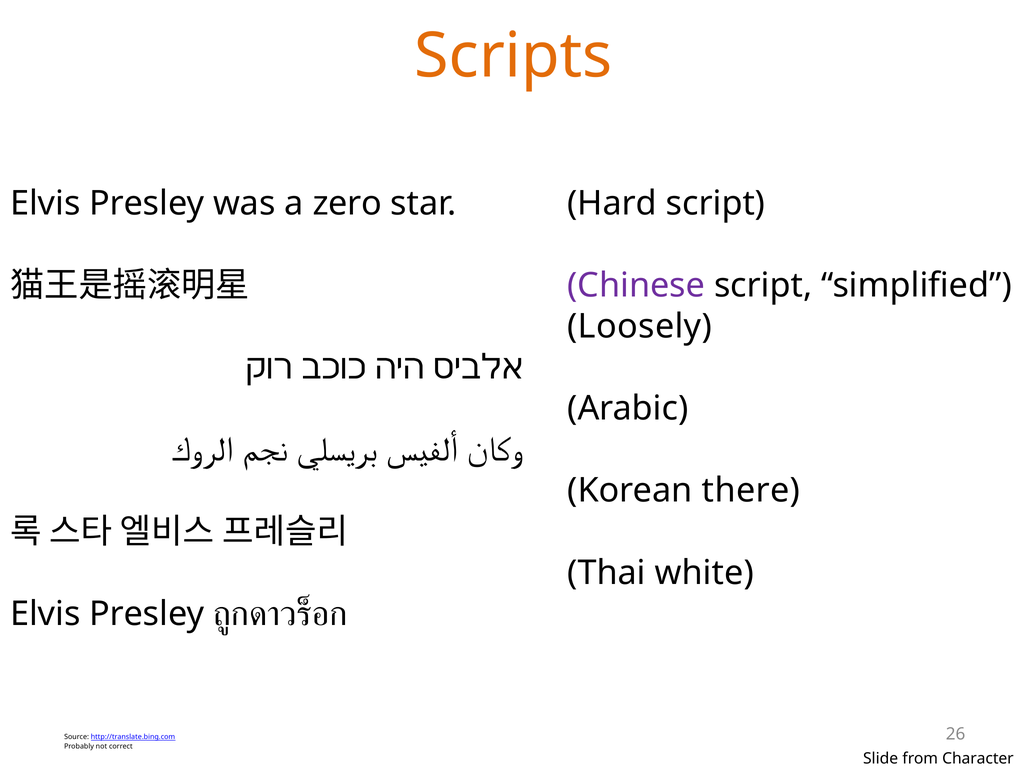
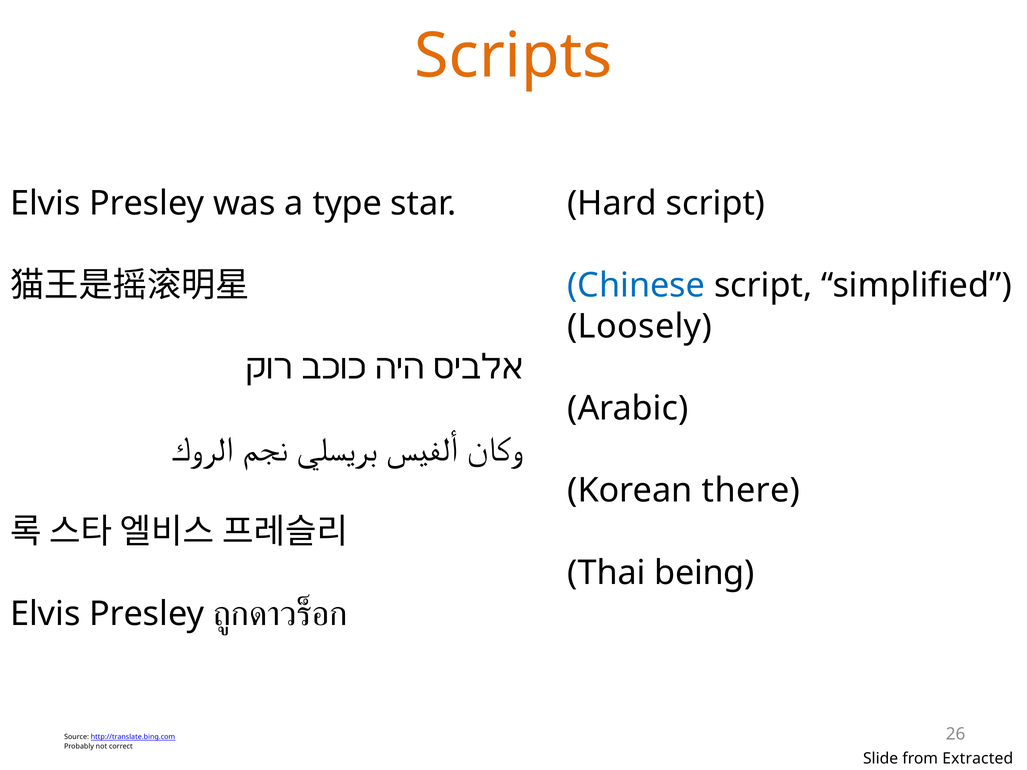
zero: zero -> type
Chinese colour: purple -> blue
white: white -> being
Character: Character -> Extracted
